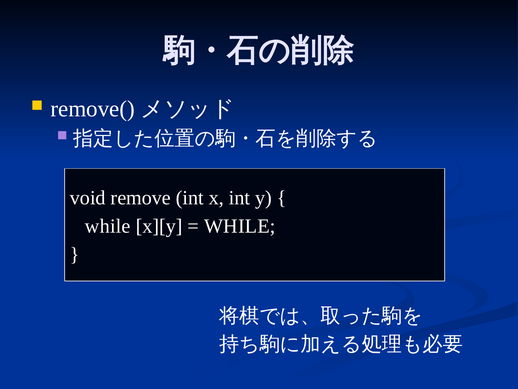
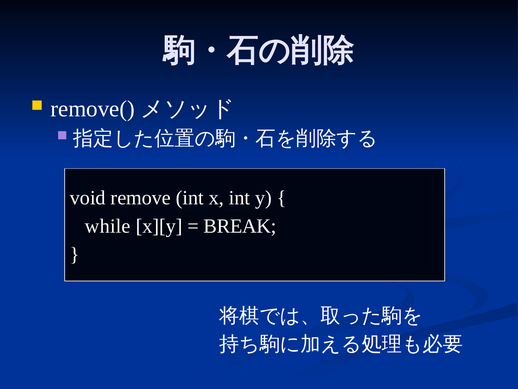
WHILE at (240, 226): WHILE -> BREAK
